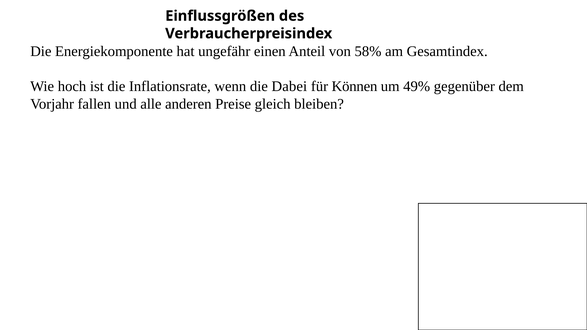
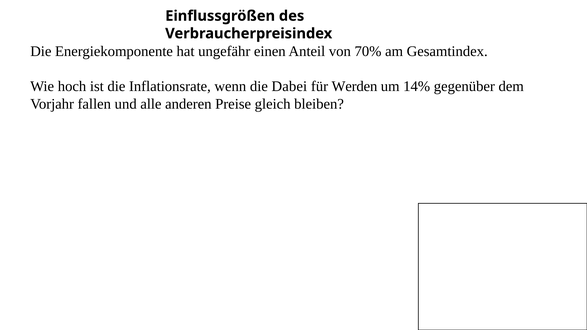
58%: 58% -> 70%
Können: Können -> Werden
49%: 49% -> 14%
